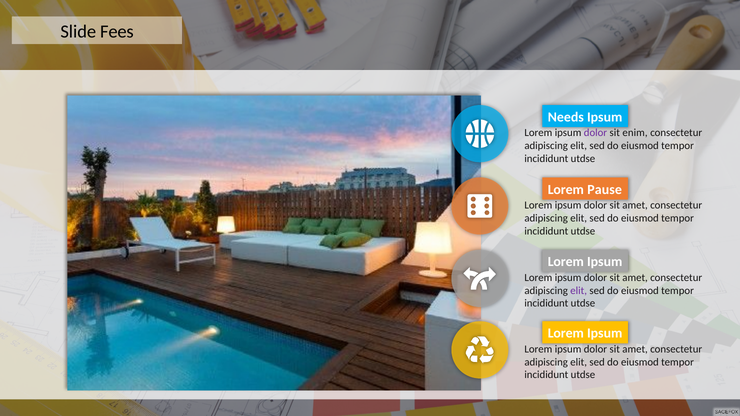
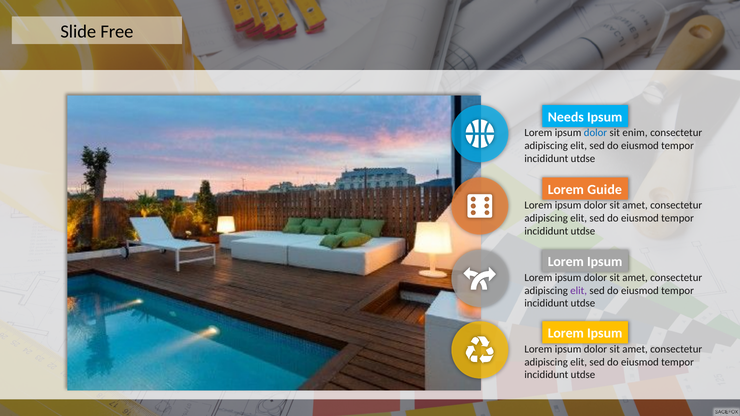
Fees: Fees -> Free
dolor at (595, 133) colour: purple -> blue
Pause: Pause -> Guide
